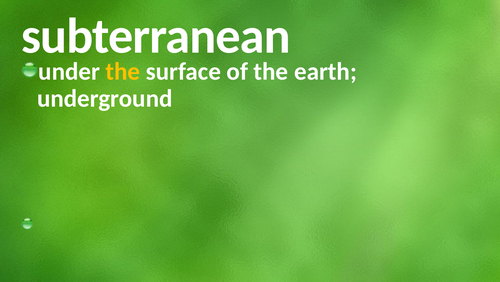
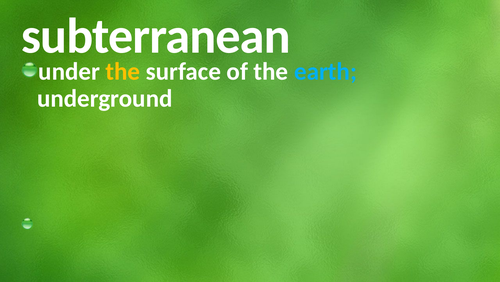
earth colour: white -> light blue
